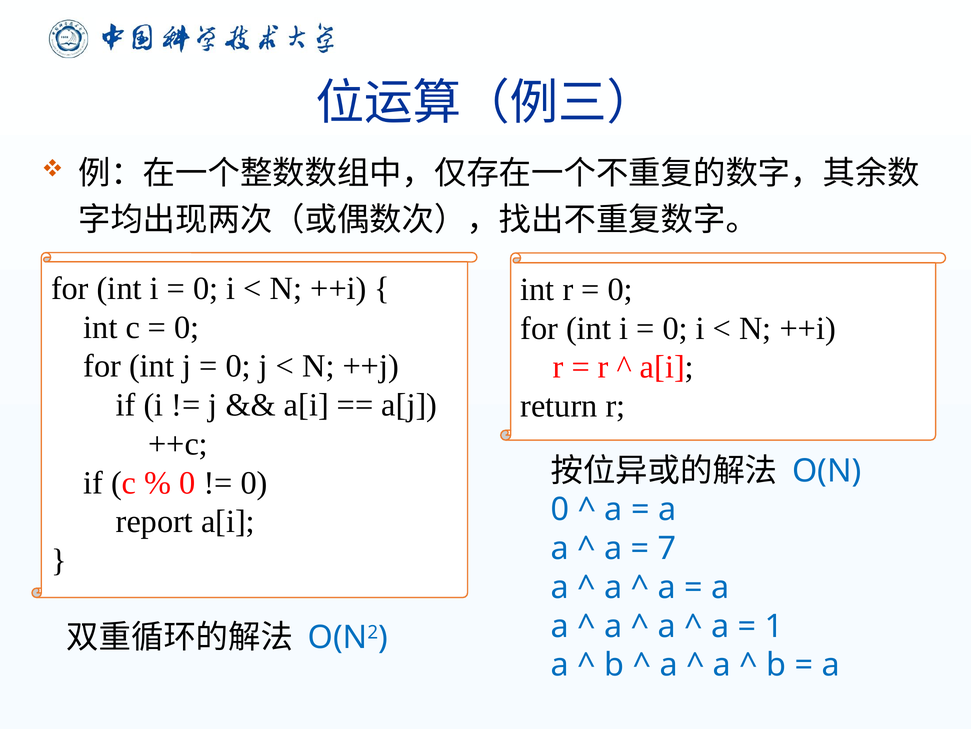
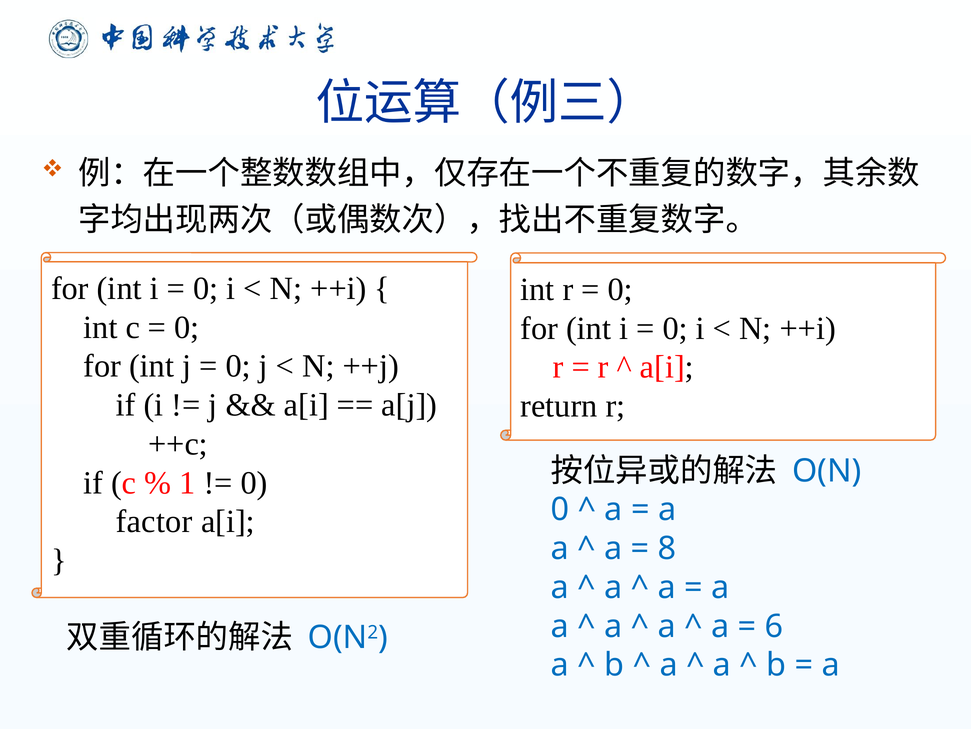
0 at (187, 482): 0 -> 1
report: report -> factor
7: 7 -> 8
1: 1 -> 6
